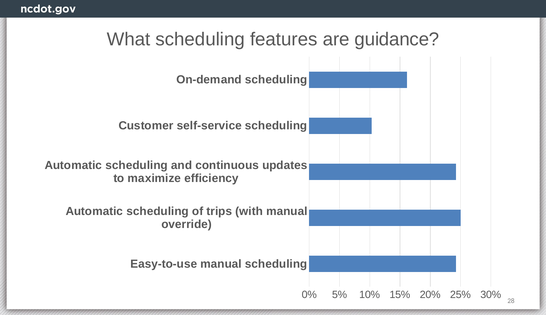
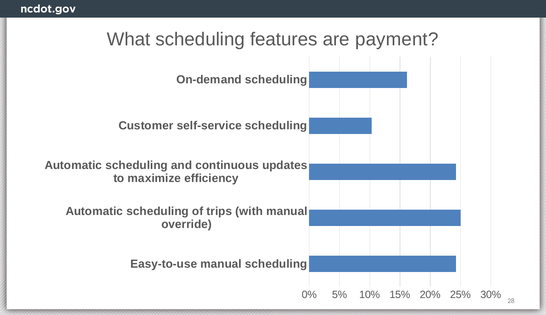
guidance: guidance -> payment
